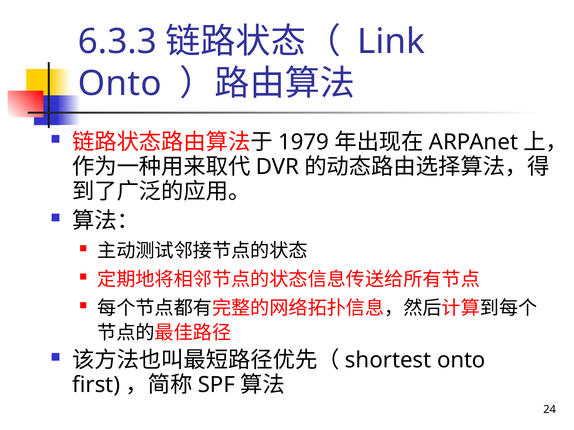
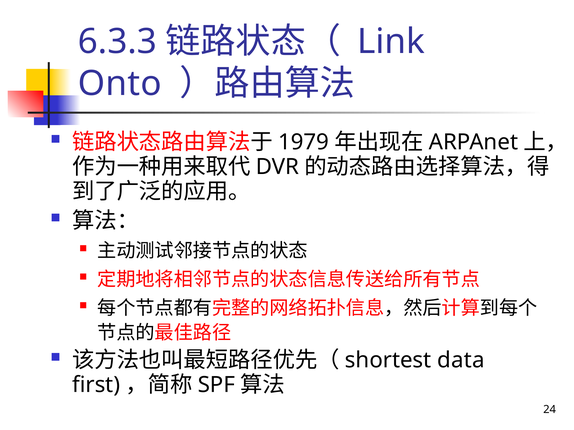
onto at (461, 361): onto -> data
